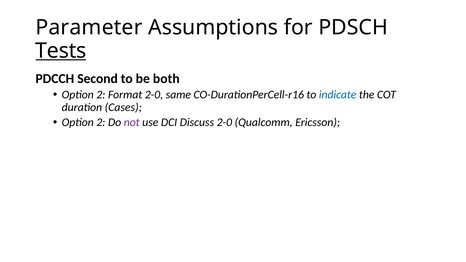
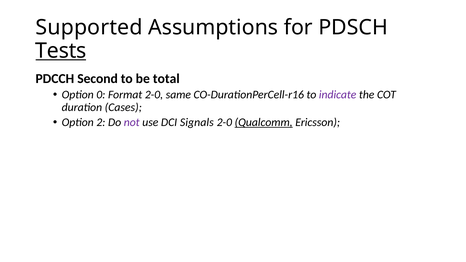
Parameter: Parameter -> Supported
both: both -> total
2 at (101, 95): 2 -> 0
indicate colour: blue -> purple
Discuss: Discuss -> Signals
Qualcomm underline: none -> present
